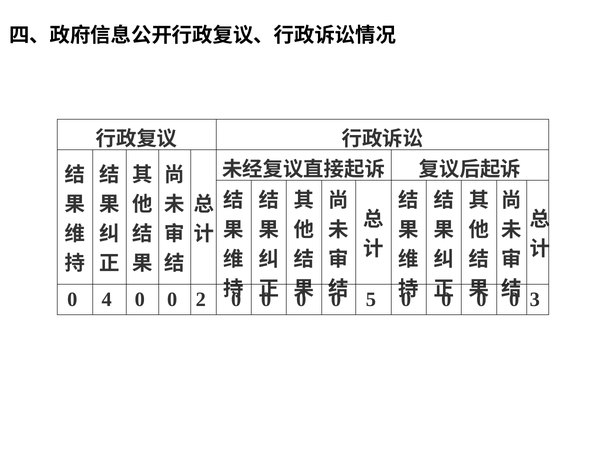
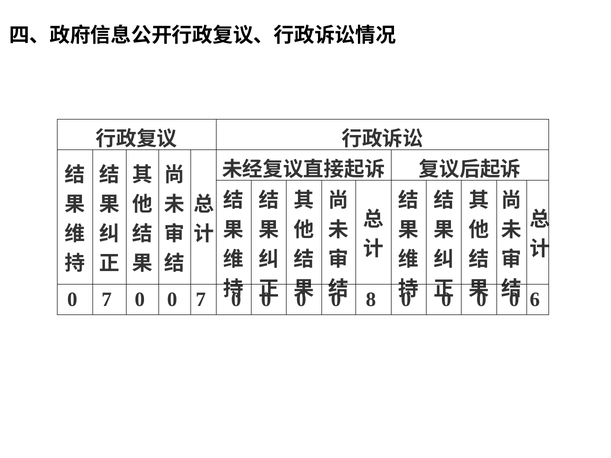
4 at (107, 300): 4 -> 7
0 0 2: 2 -> 7
5: 5 -> 8
3: 3 -> 6
